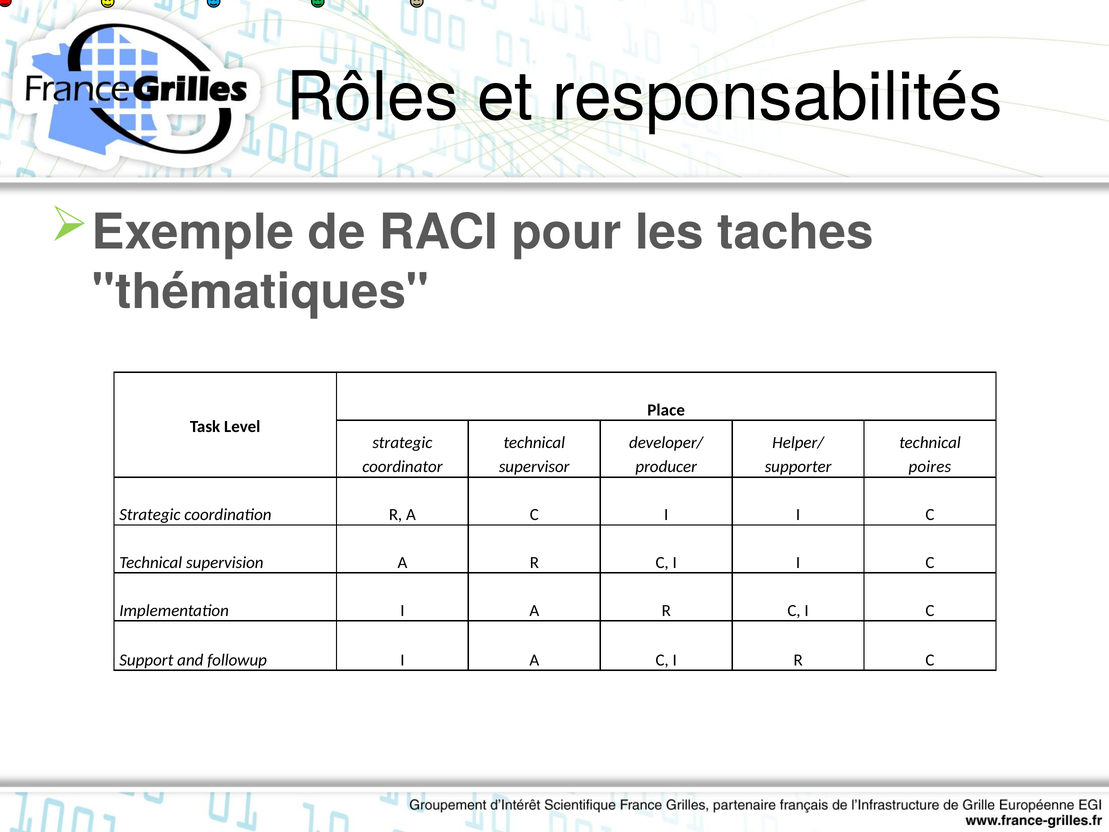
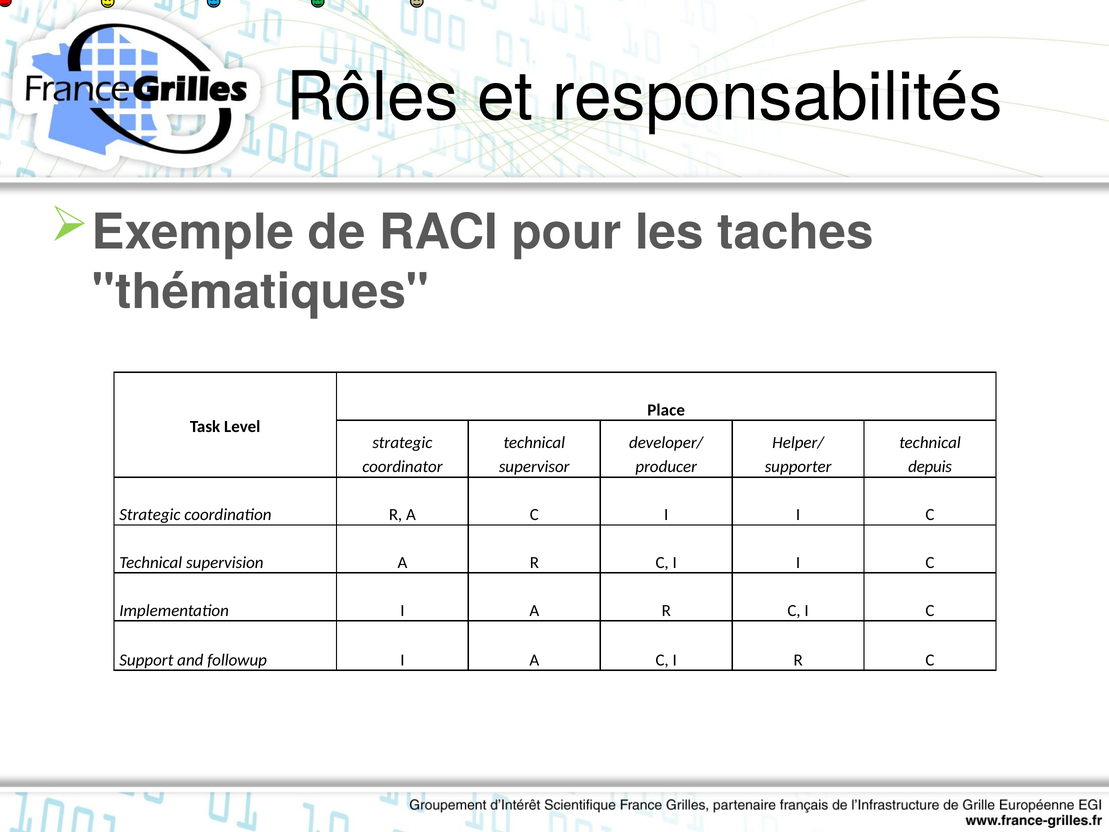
poires: poires -> depuis
